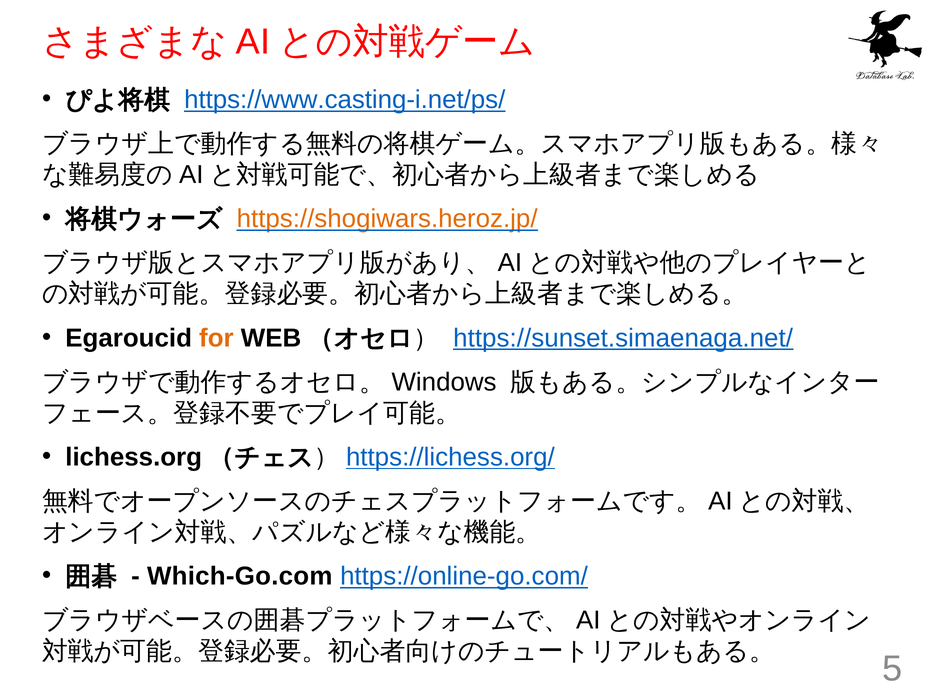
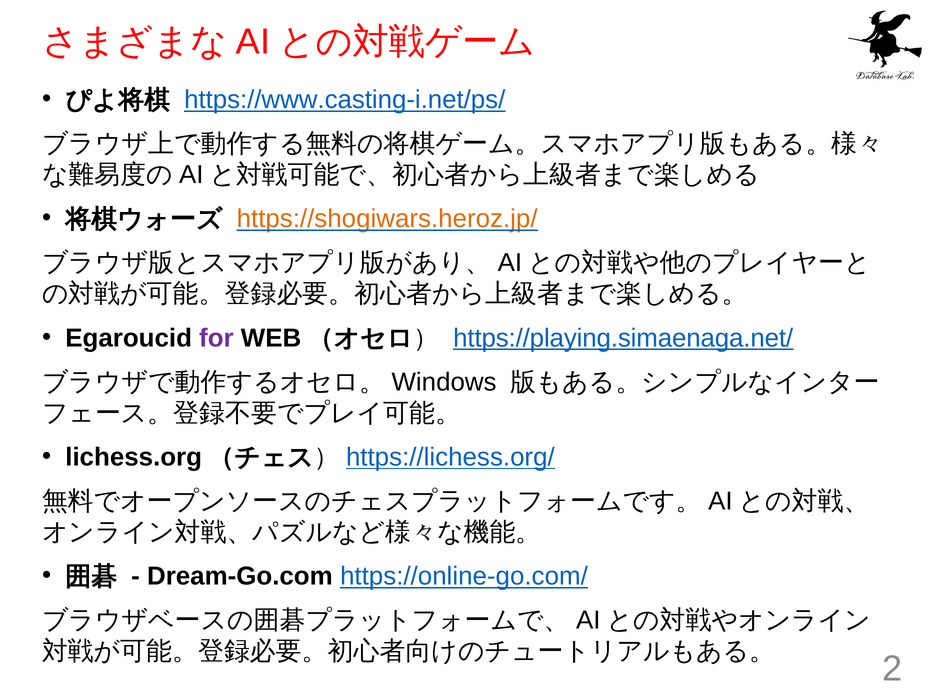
for colour: orange -> purple
https://sunset.simaenaga.net/: https://sunset.simaenaga.net/ -> https://playing.simaenaga.net/
Which-Go.com: Which-Go.com -> Dream-Go.com
5: 5 -> 2
